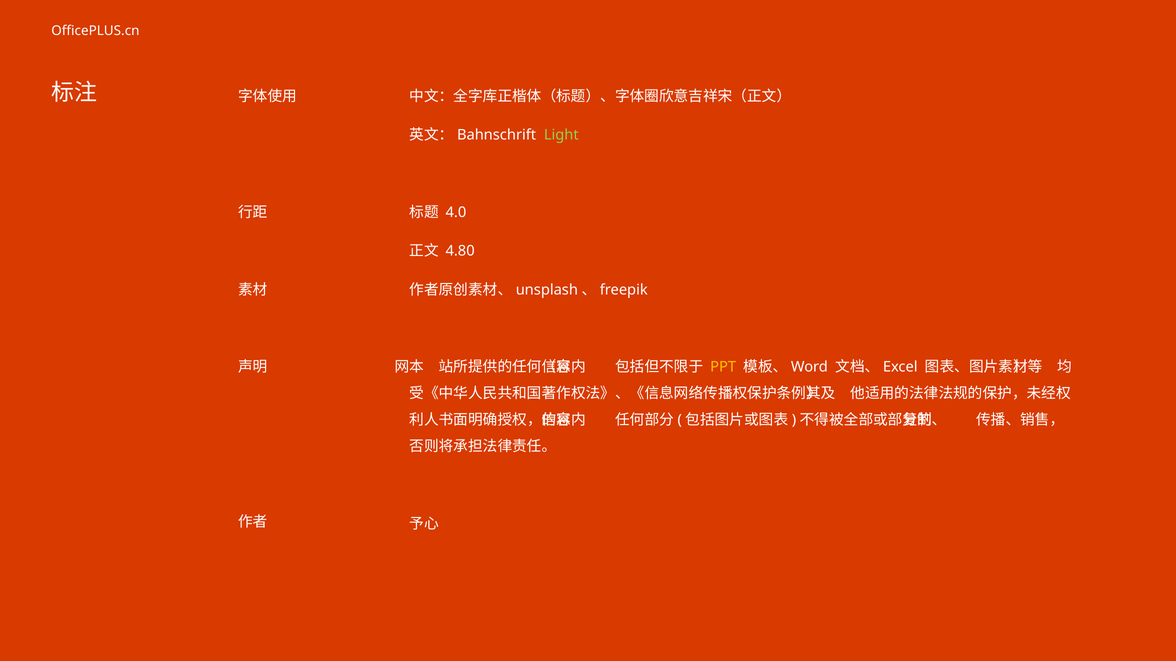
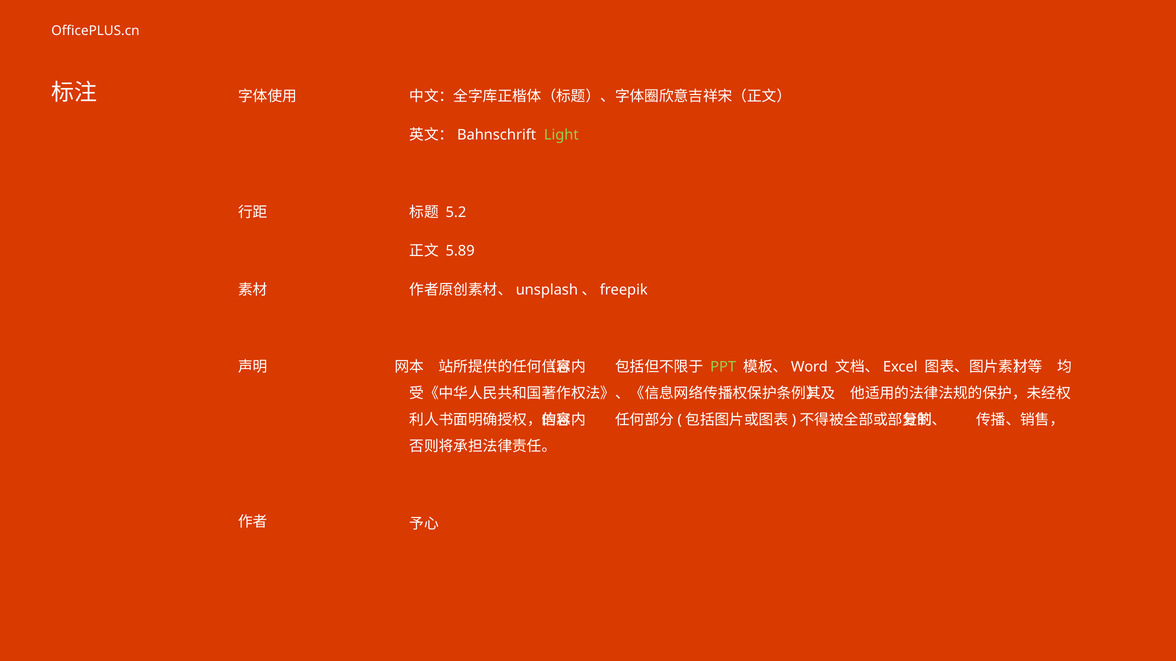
4.0: 4.0 -> 5.2
4.80: 4.80 -> 5.89
PPT colour: yellow -> light green
